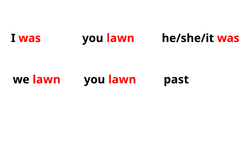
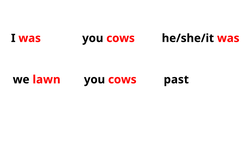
lawn at (120, 38): lawn -> cows
lawn at (122, 79): lawn -> cows
